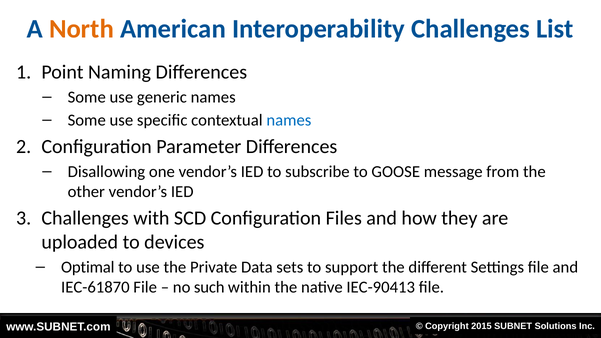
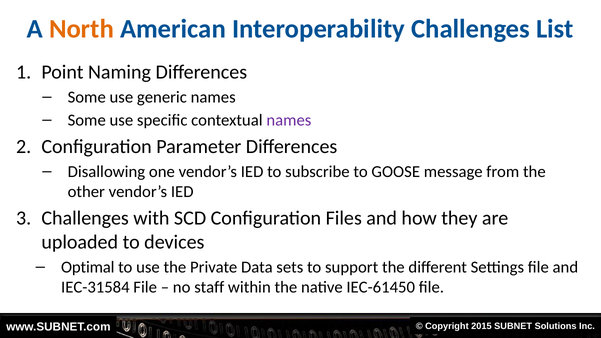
names at (289, 120) colour: blue -> purple
IEC-61870: IEC-61870 -> IEC-31584
such: such -> staff
IEC-90413: IEC-90413 -> IEC-61450
